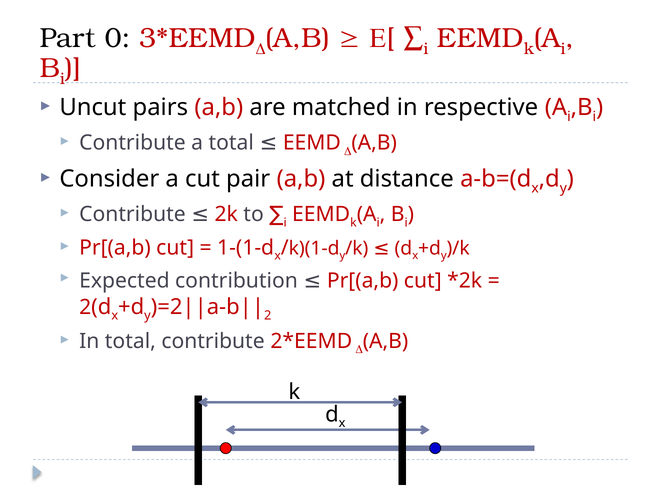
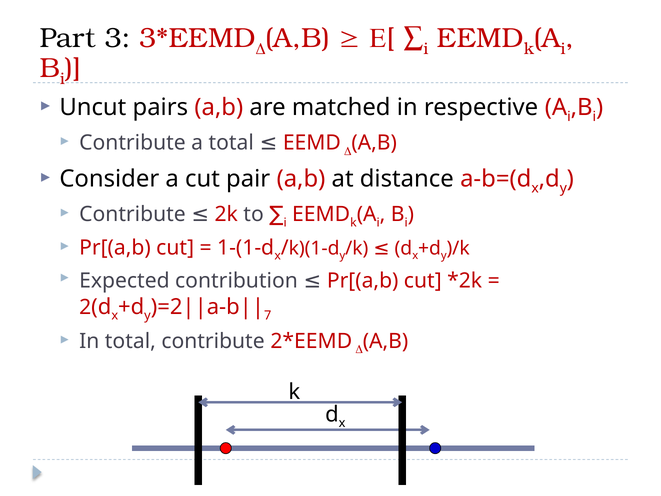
0: 0 -> 3
2: 2 -> 7
